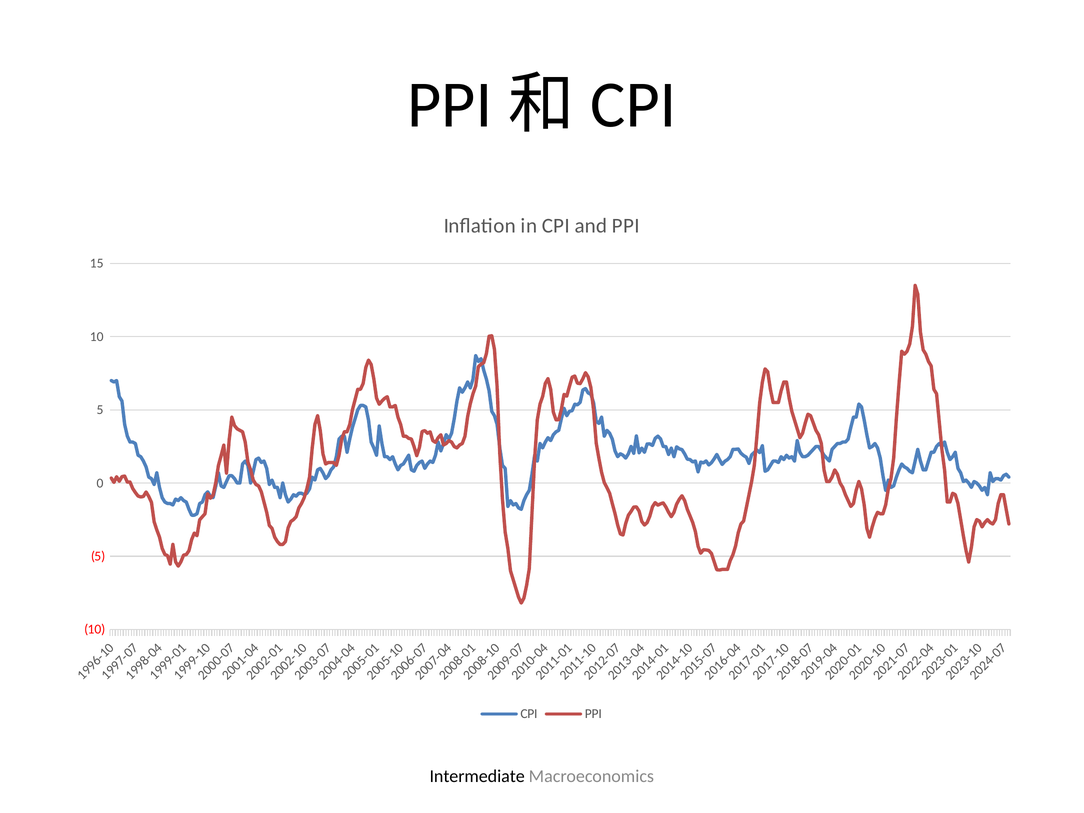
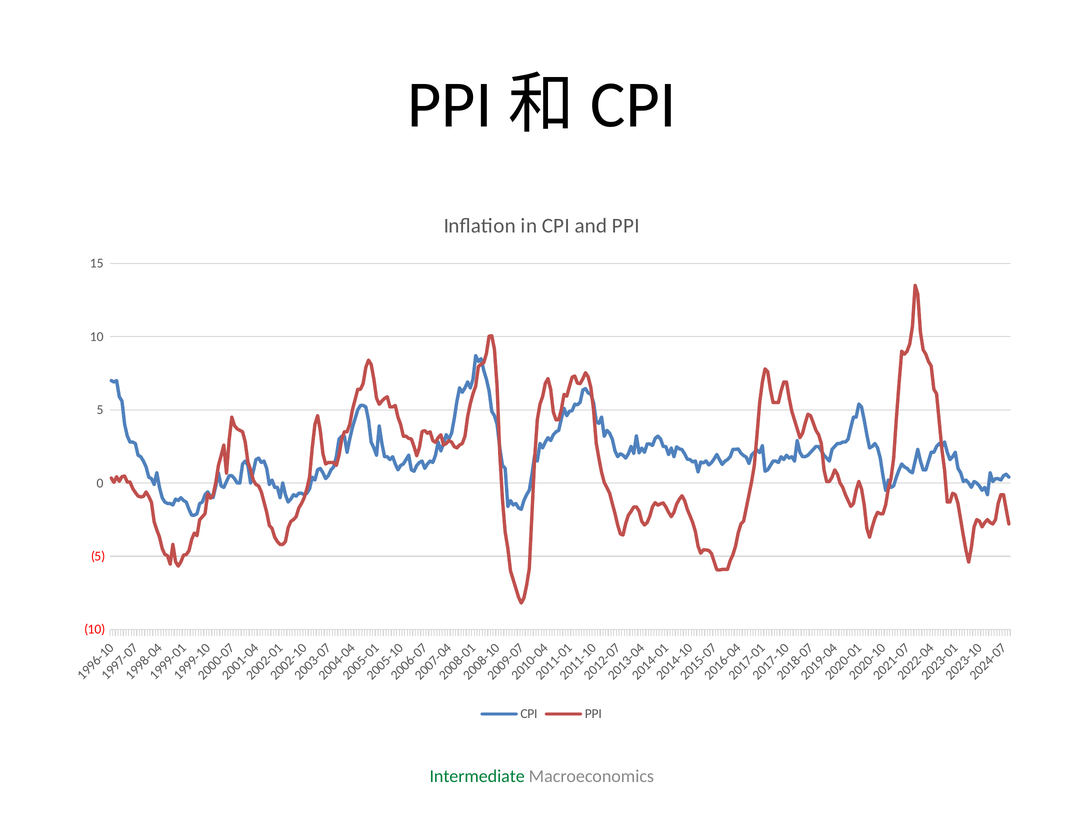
Intermediate colour: black -> green
